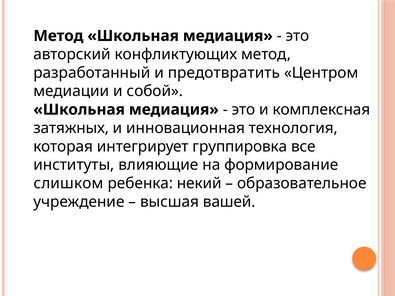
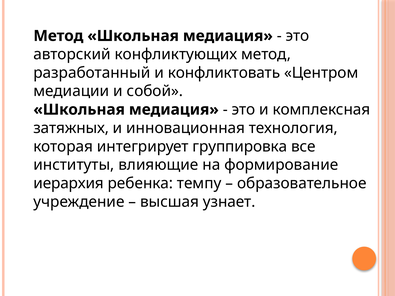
предотвратить: предотвратить -> конфликтовать
слишком: слишком -> иерархия
некий: некий -> темпу
вашей: вашей -> узнает
